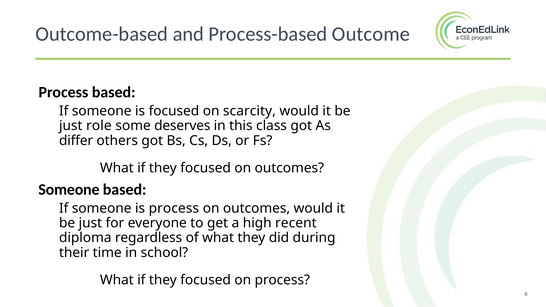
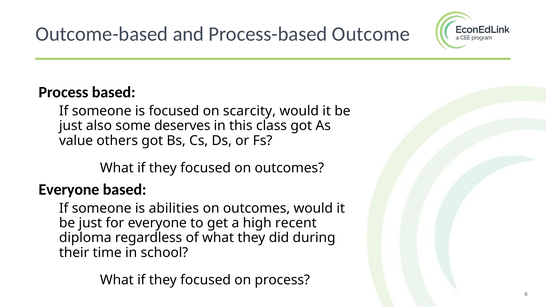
role: role -> also
differ: differ -> value
Someone at (69, 190): Someone -> Everyone
is process: process -> abilities
